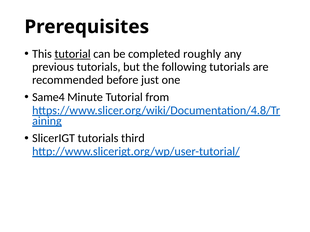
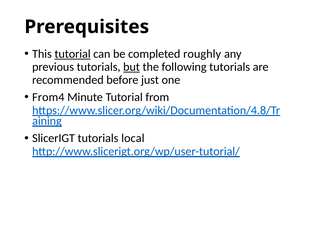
but underline: none -> present
Same4: Same4 -> From4
third: third -> local
